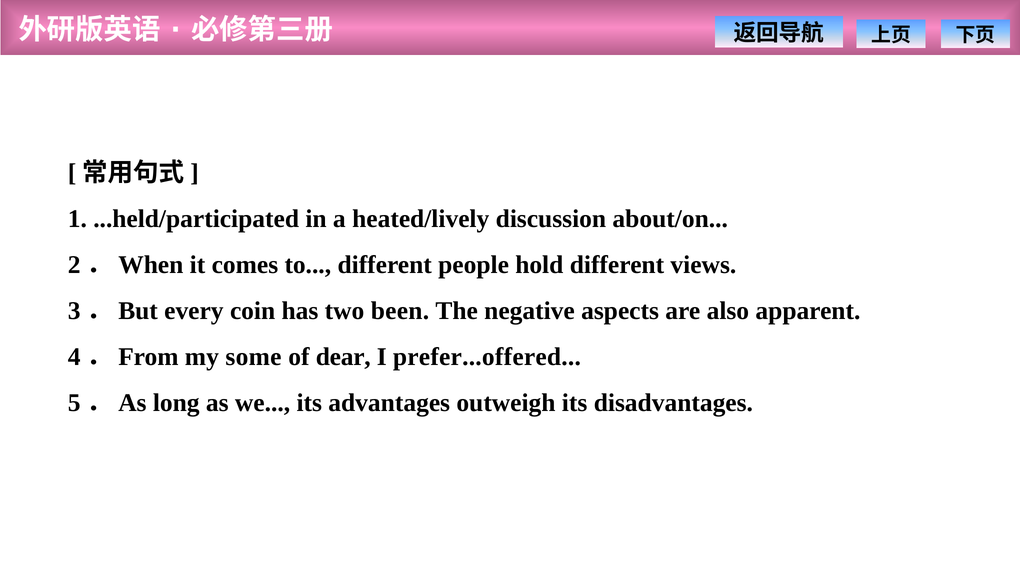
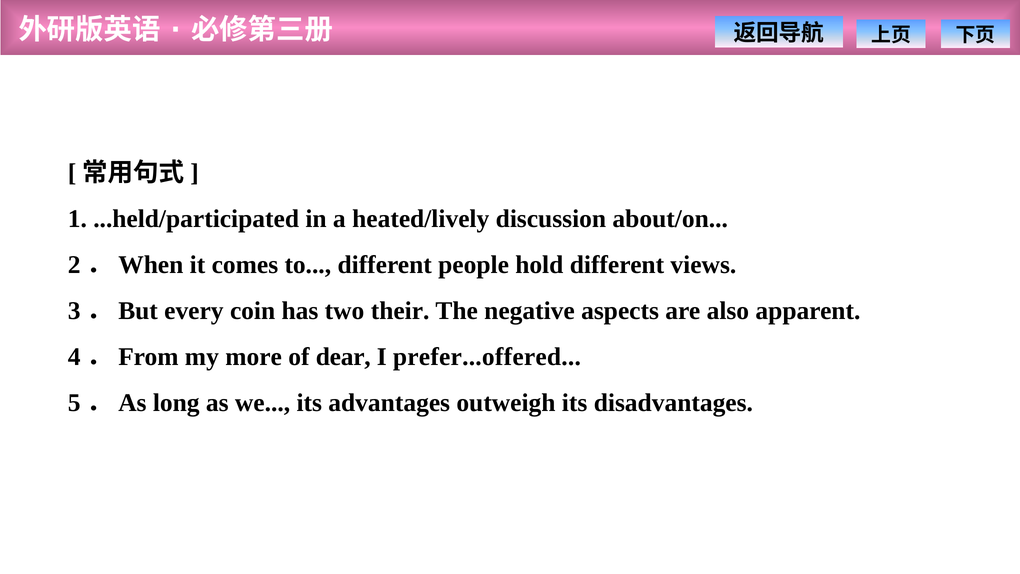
been: been -> their
some: some -> more
